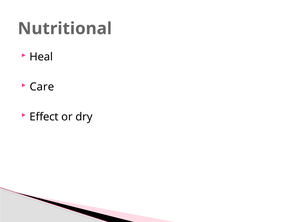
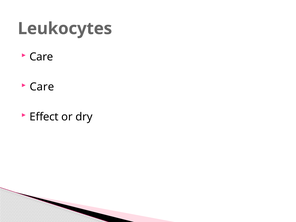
Nutritional: Nutritional -> Leukocytes
Heal at (41, 57): Heal -> Care
